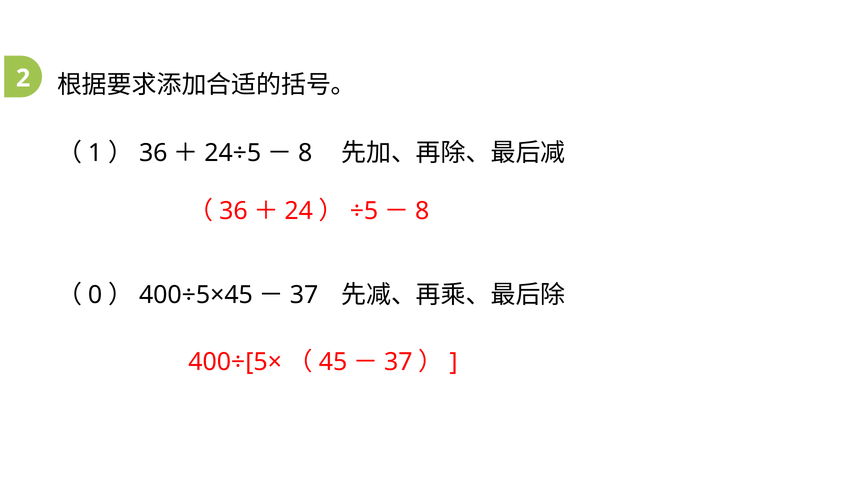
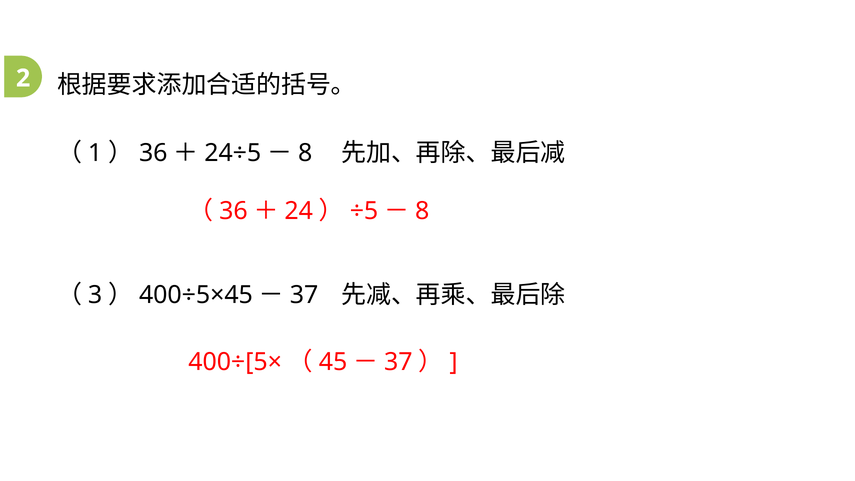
0: 0 -> 3
